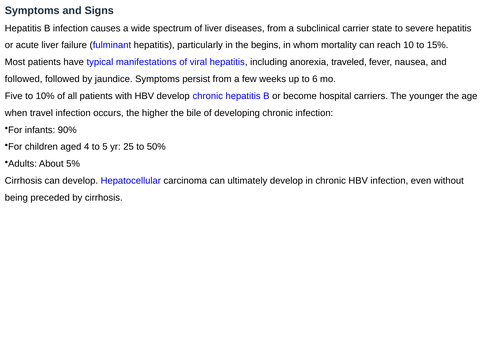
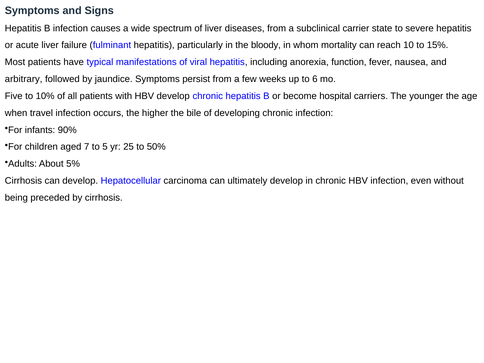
begins: begins -> bloody
traveled: traveled -> function
followed at (24, 79): followed -> arbitrary
4: 4 -> 7
